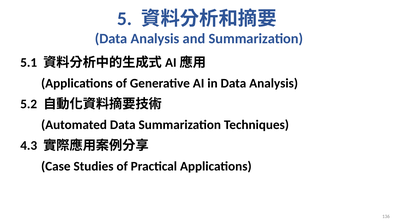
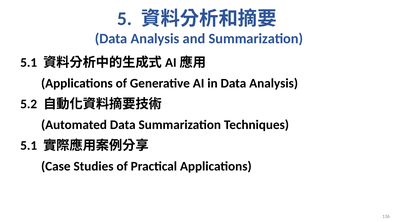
4.3 at (29, 146): 4.3 -> 5.1
